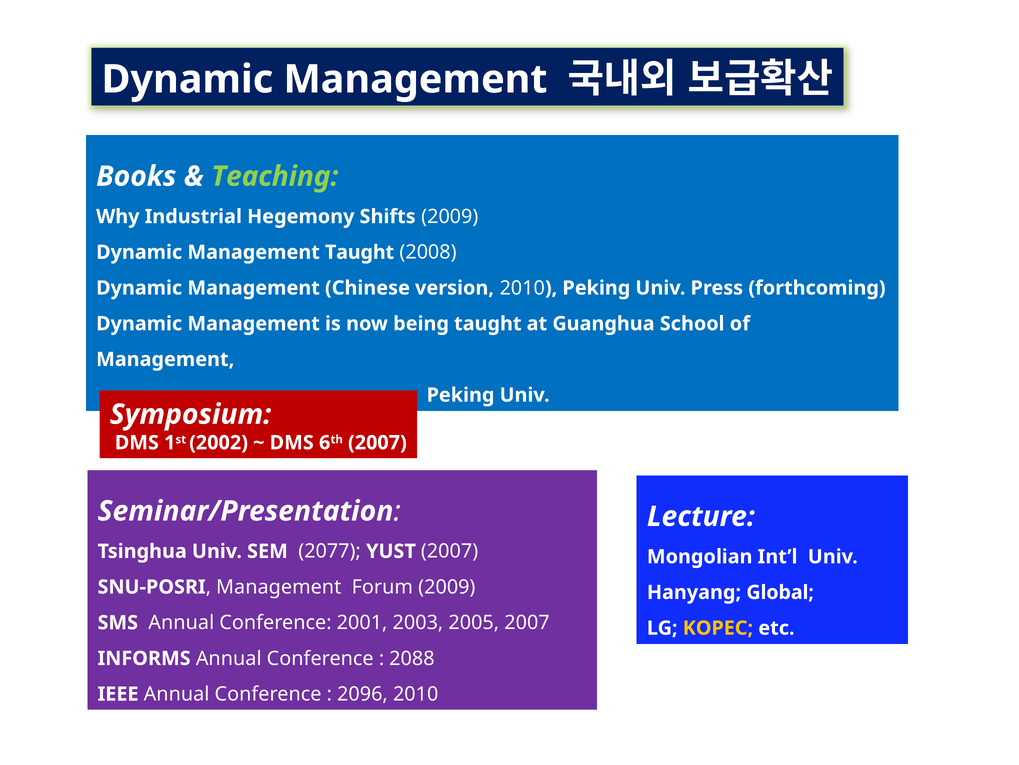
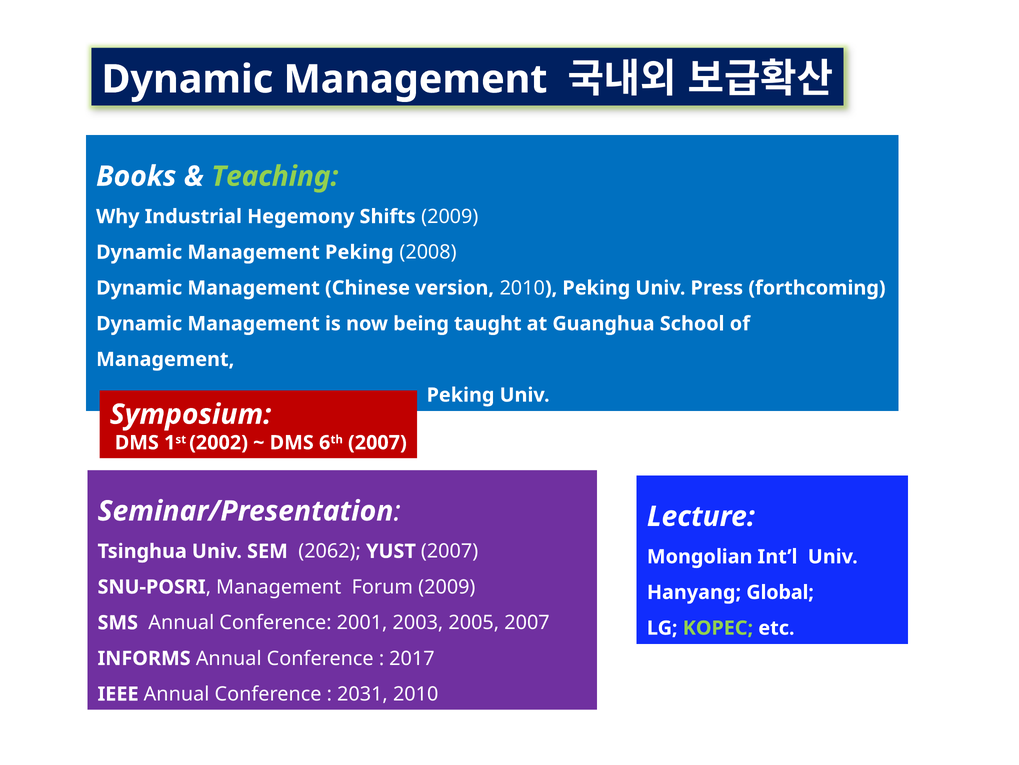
Dynamic Management Taught: Taught -> Peking
2077: 2077 -> 2062
KOPEC colour: yellow -> light green
2088: 2088 -> 2017
2096: 2096 -> 2031
